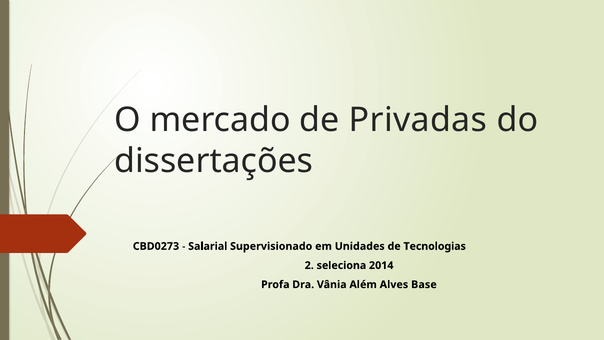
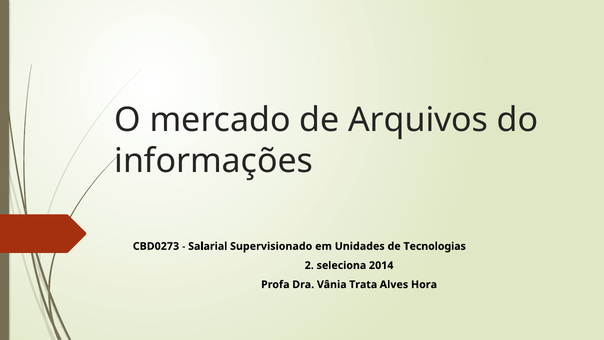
Privadas: Privadas -> Arquivos
dissertações: dissertações -> informações
Além: Além -> Trata
Base: Base -> Hora
